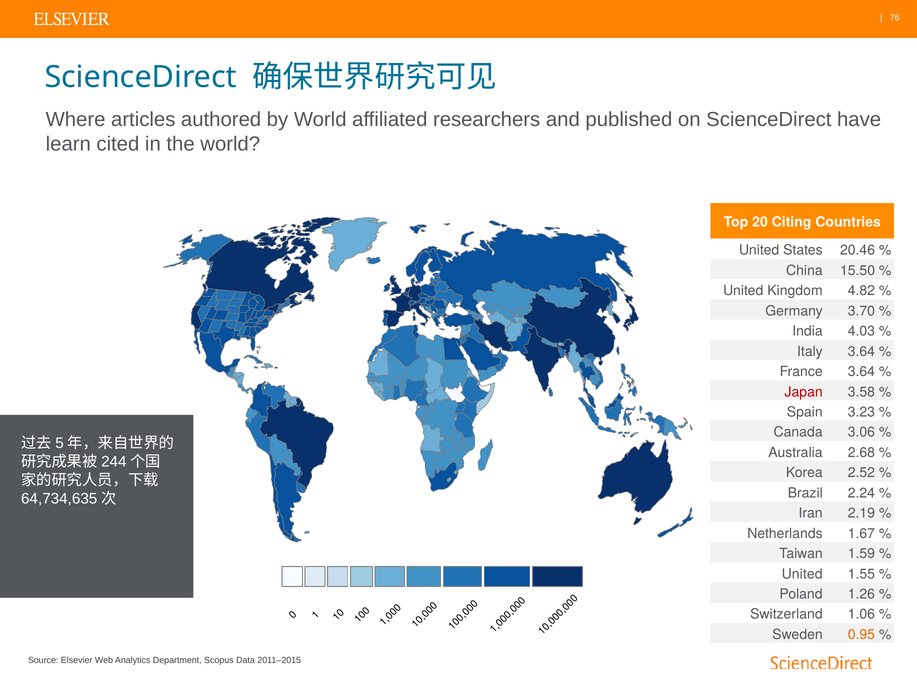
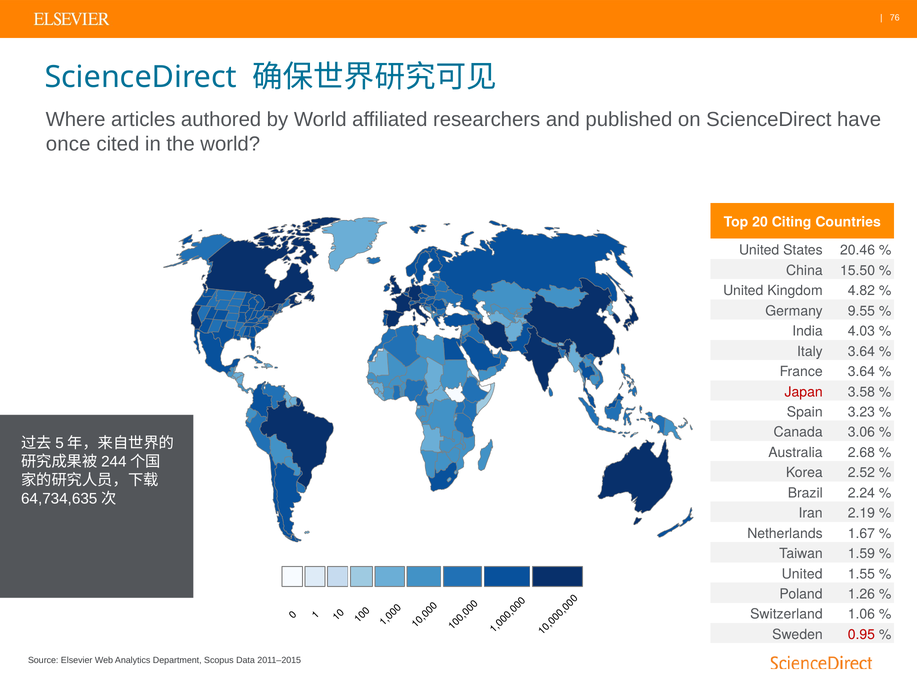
learn: learn -> once
3.70: 3.70 -> 9.55
0.95 colour: orange -> red
